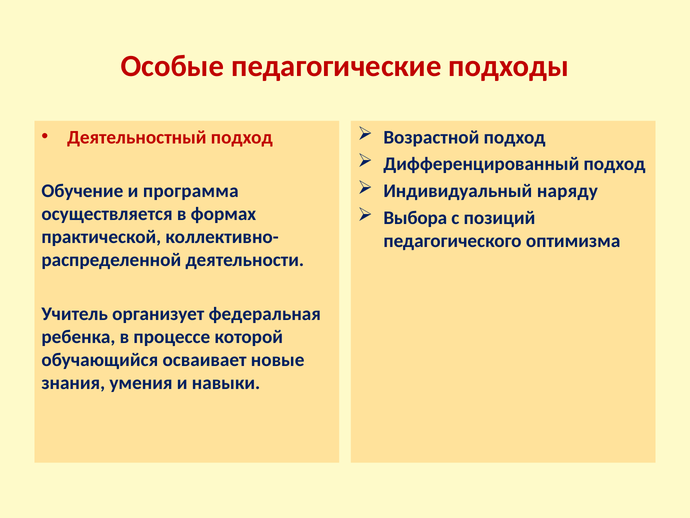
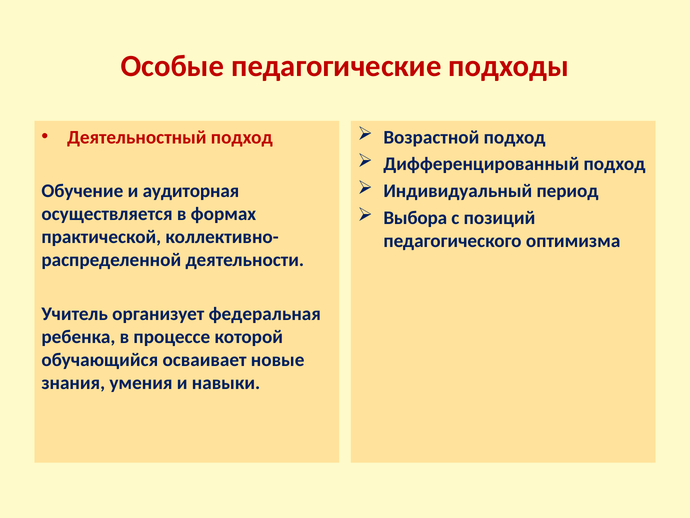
наряду: наряду -> период
программа: программа -> аудиторная
